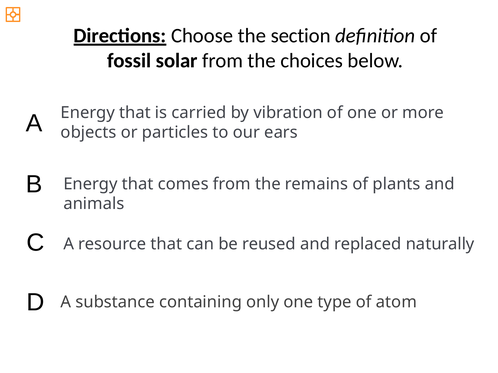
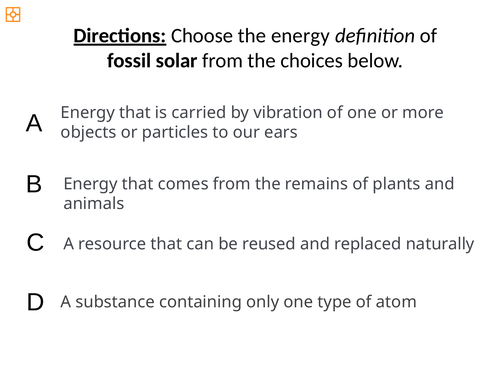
the section: section -> energy
